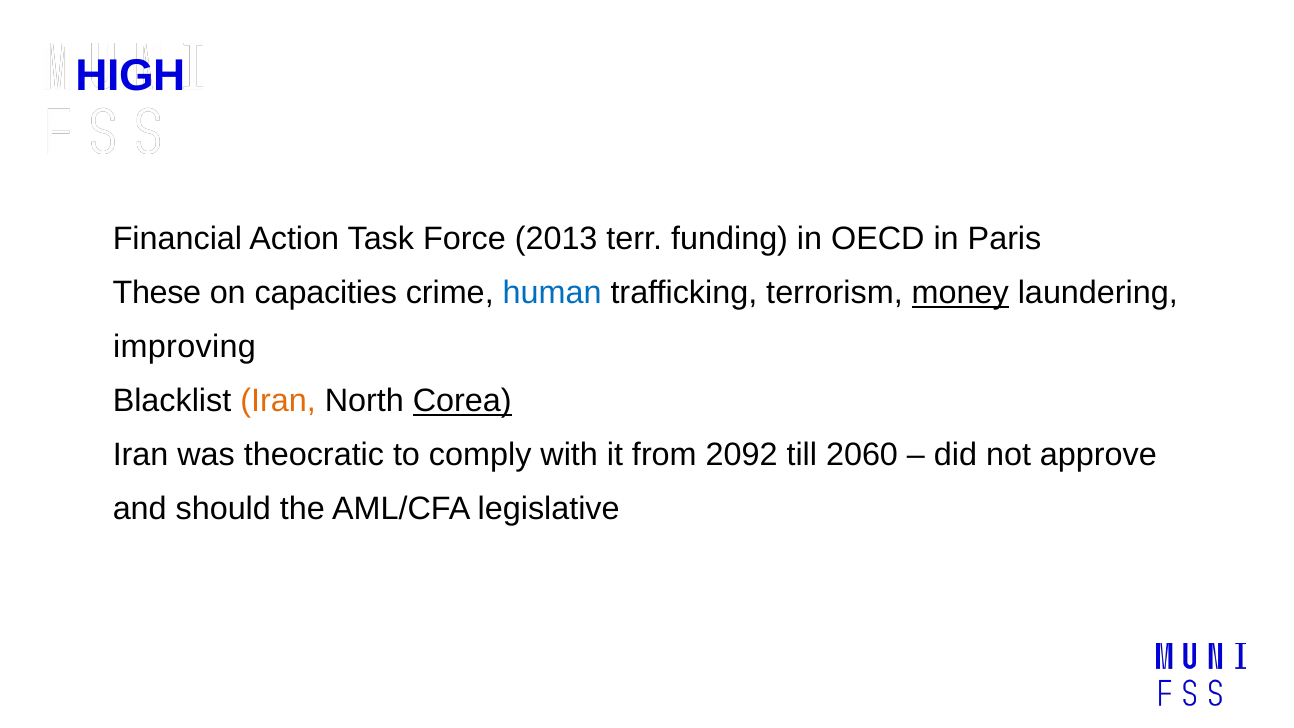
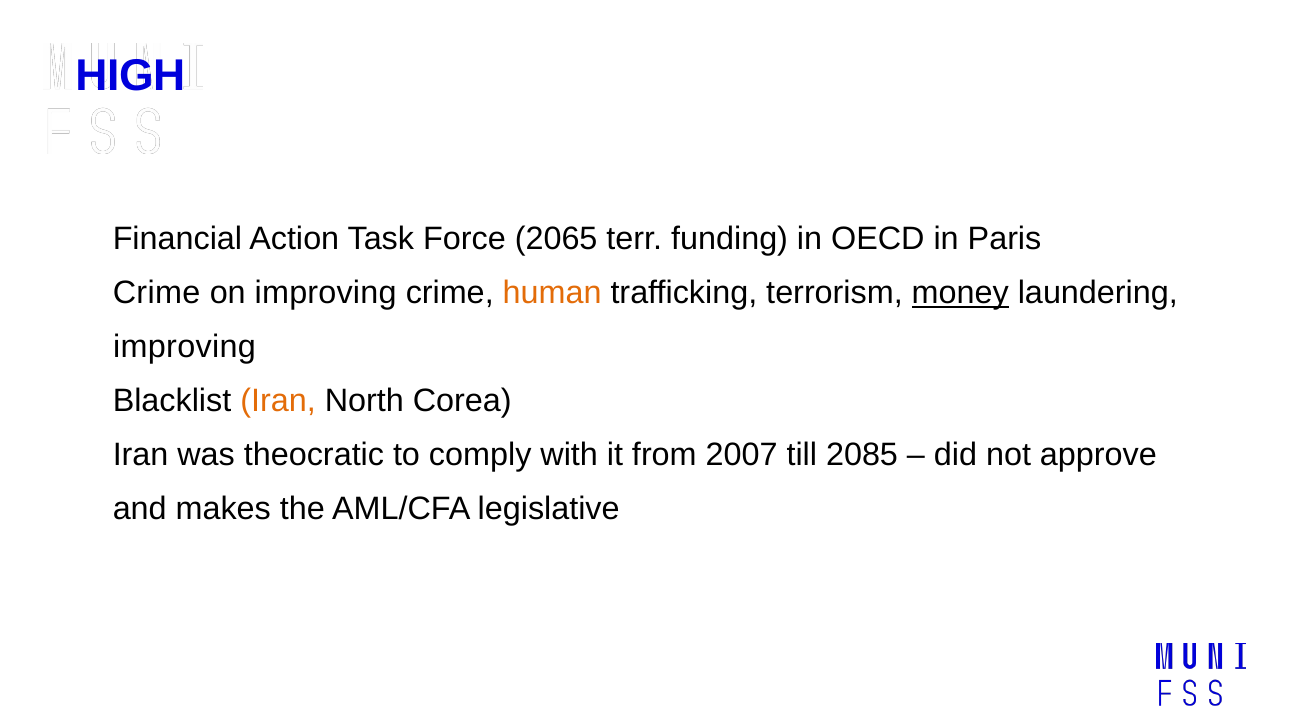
2013: 2013 -> 2065
These at (157, 293): These -> Crime
on capacities: capacities -> improving
human colour: blue -> orange
Corea underline: present -> none
2092: 2092 -> 2007
2060: 2060 -> 2085
should: should -> makes
